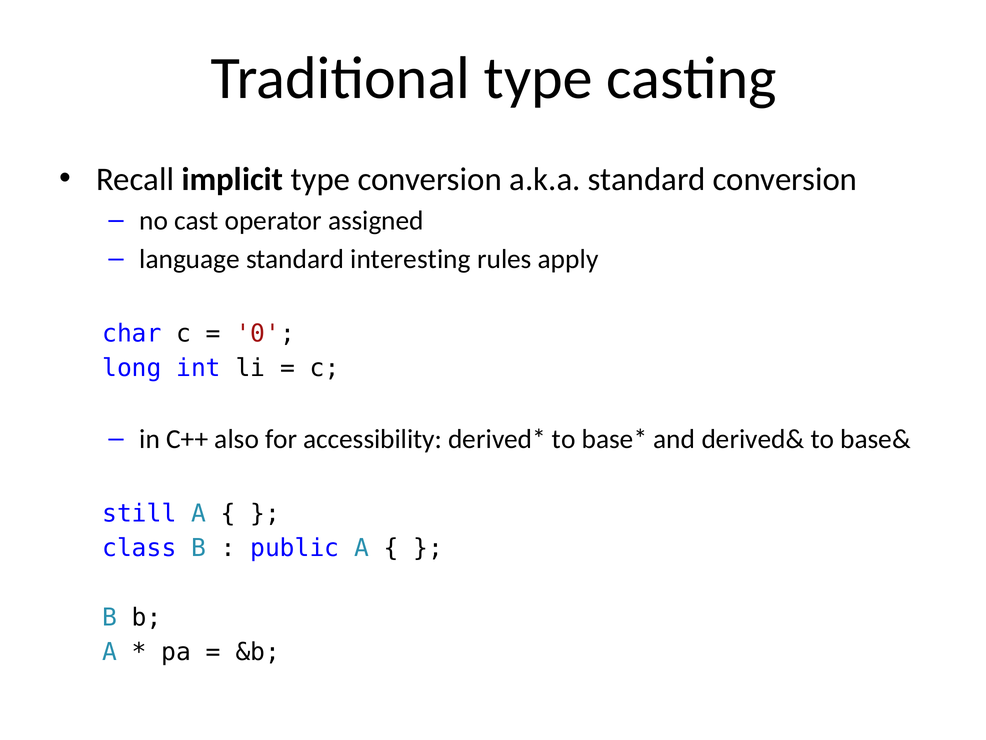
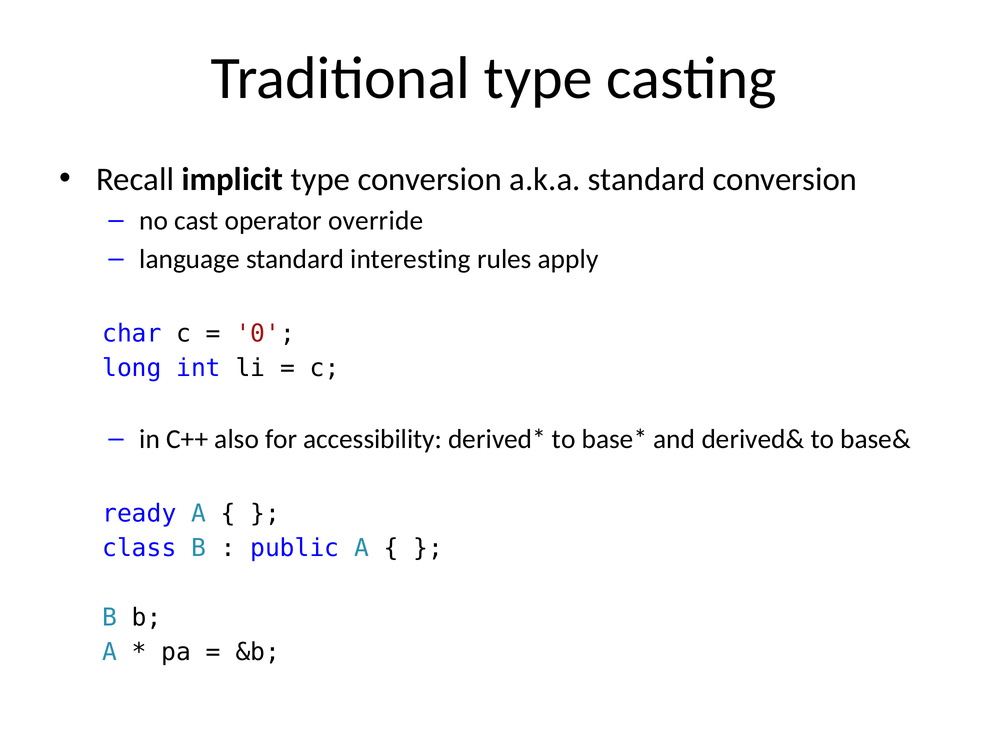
assigned: assigned -> override
still: still -> ready
